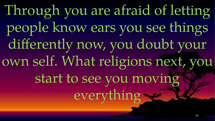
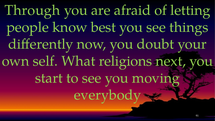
ears: ears -> best
everything: everything -> everybody
